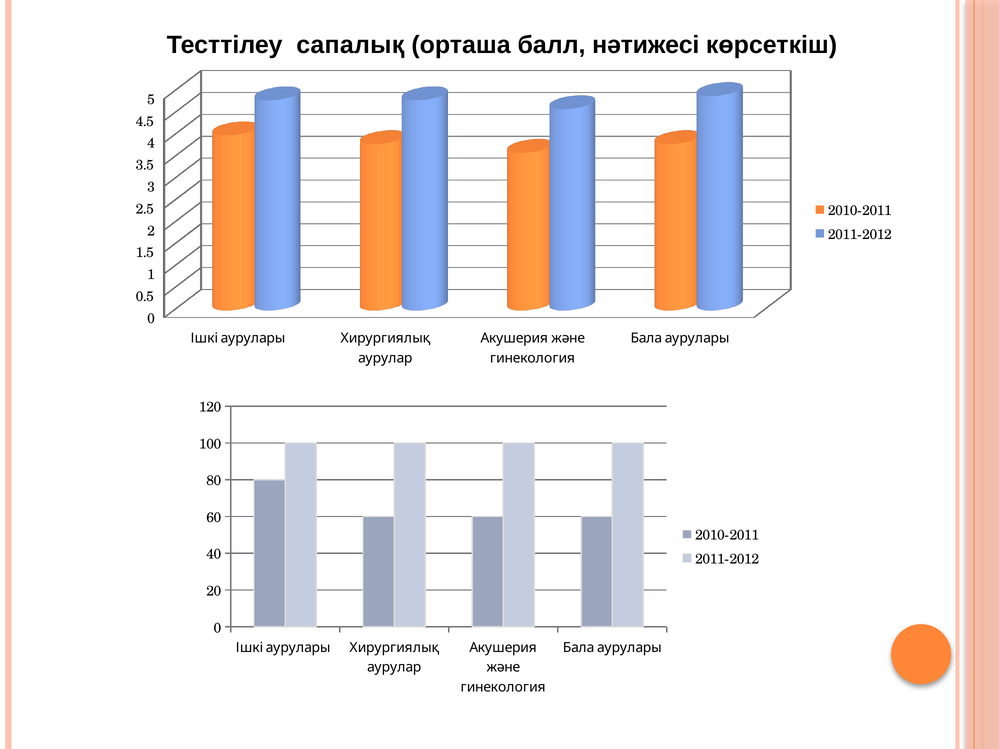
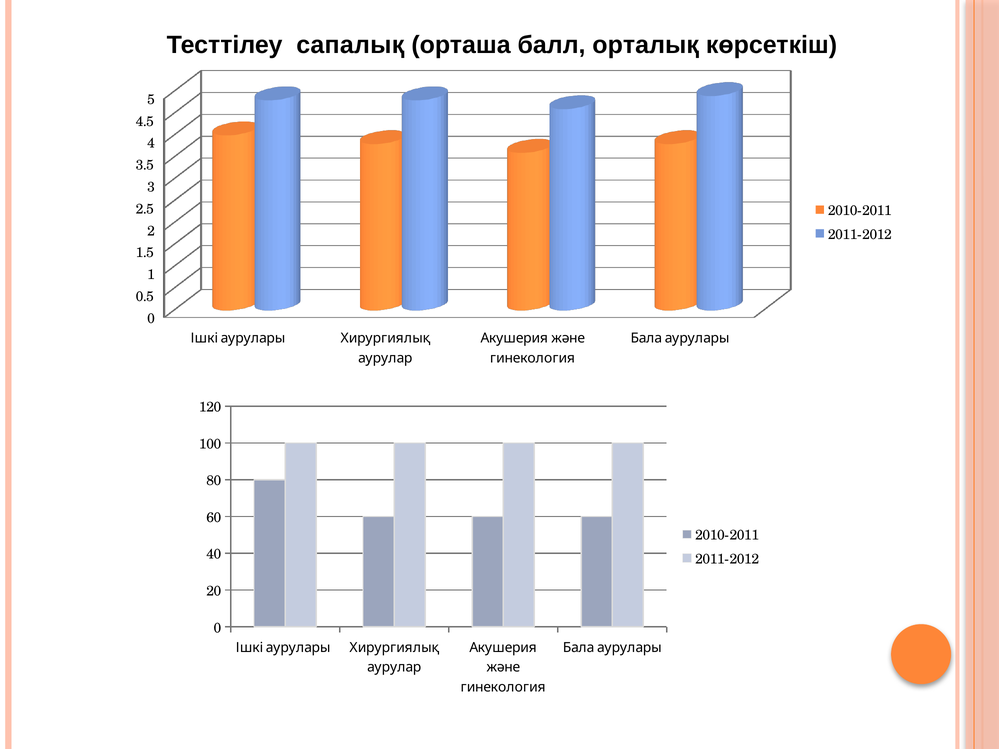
нәтижесі: нәтижесі -> орталық
